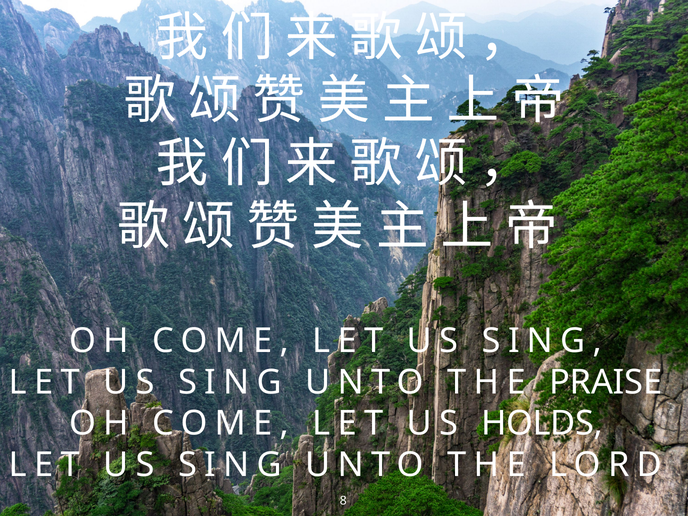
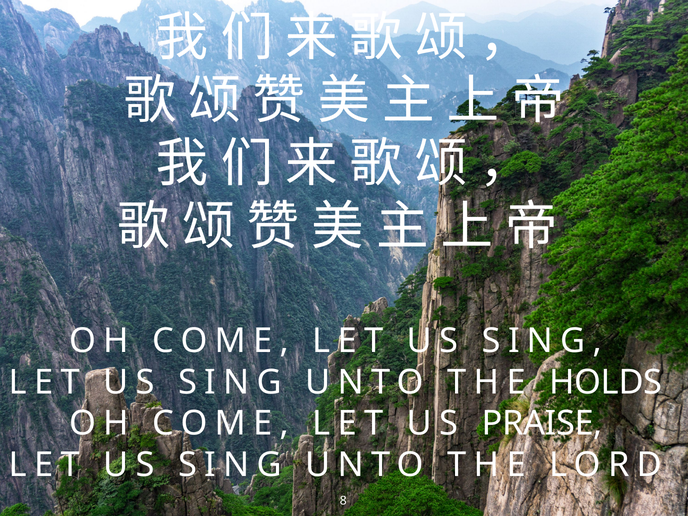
PRAISE: PRAISE -> HOLDS
HOLDS: HOLDS -> PRAISE
